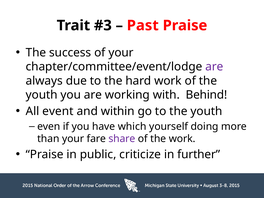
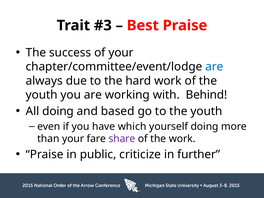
Past: Past -> Best
are at (214, 67) colour: purple -> blue
All event: event -> doing
within: within -> based
